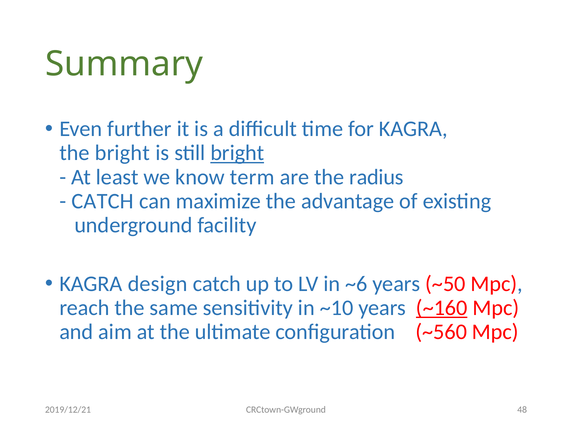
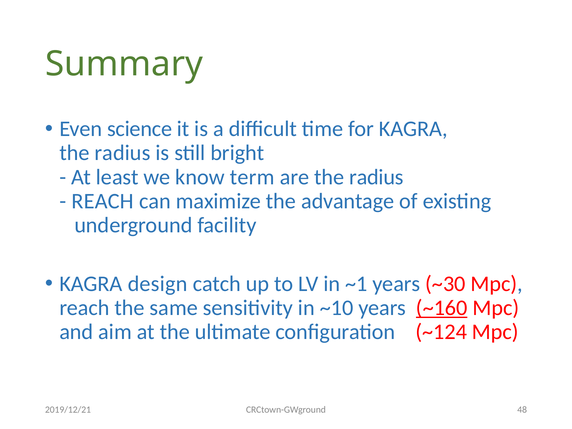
further: further -> science
bright at (122, 153): bright -> radius
bright at (237, 153) underline: present -> none
CATCH at (103, 201): CATCH -> REACH
~6: ~6 -> ~1
~50: ~50 -> ~30
~560: ~560 -> ~124
